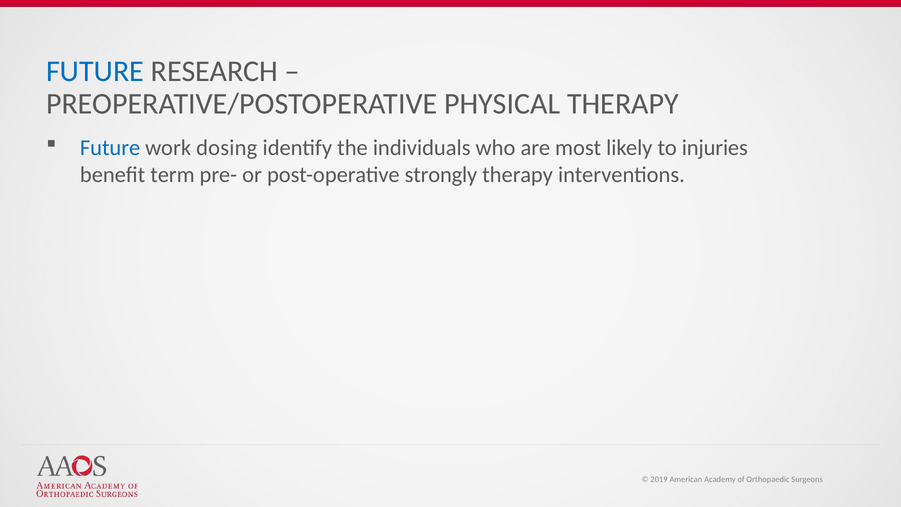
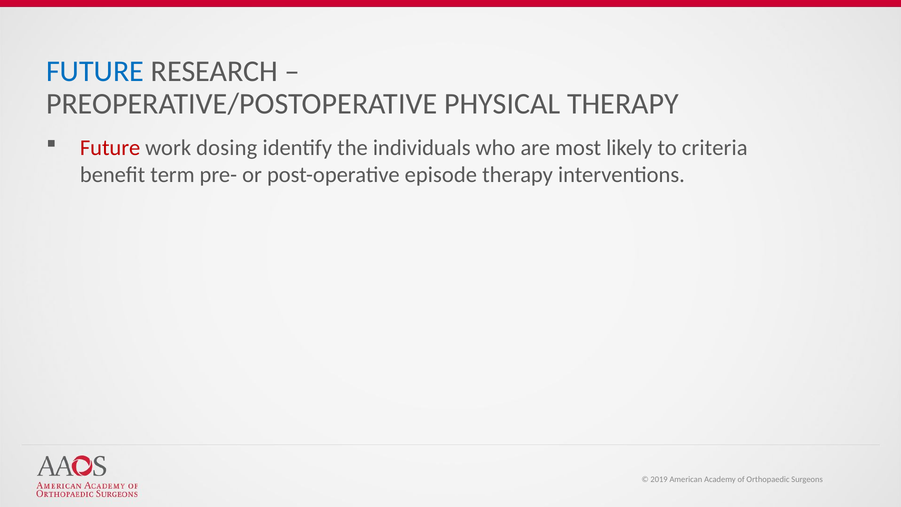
Future at (110, 148) colour: blue -> red
injuries: injuries -> criteria
strongly: strongly -> episode
